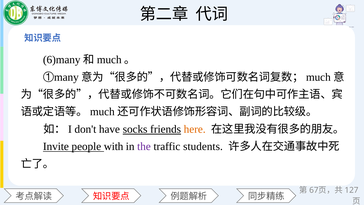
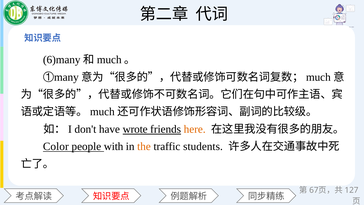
socks: socks -> wrote
Invite: Invite -> Color
the colour: purple -> orange
